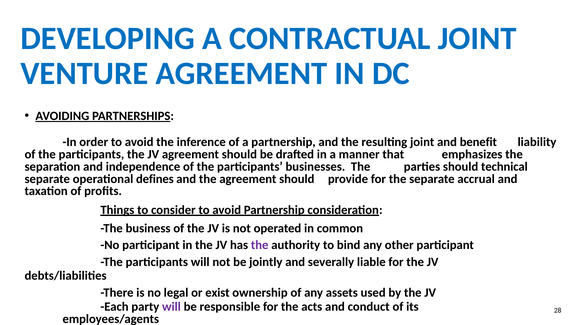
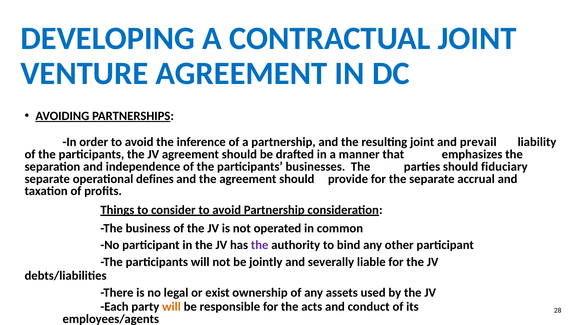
benefit: benefit -> prevail
technical: technical -> fiduciary
will at (171, 307) colour: purple -> orange
